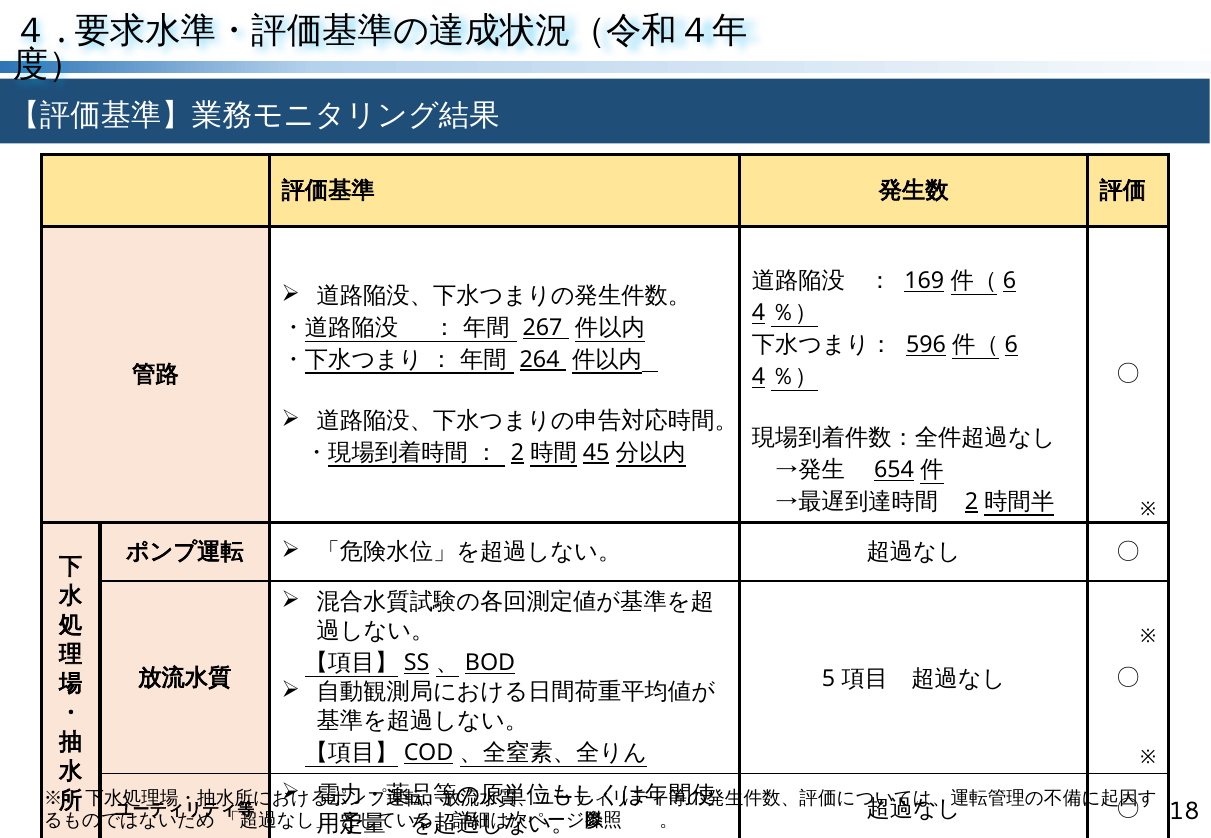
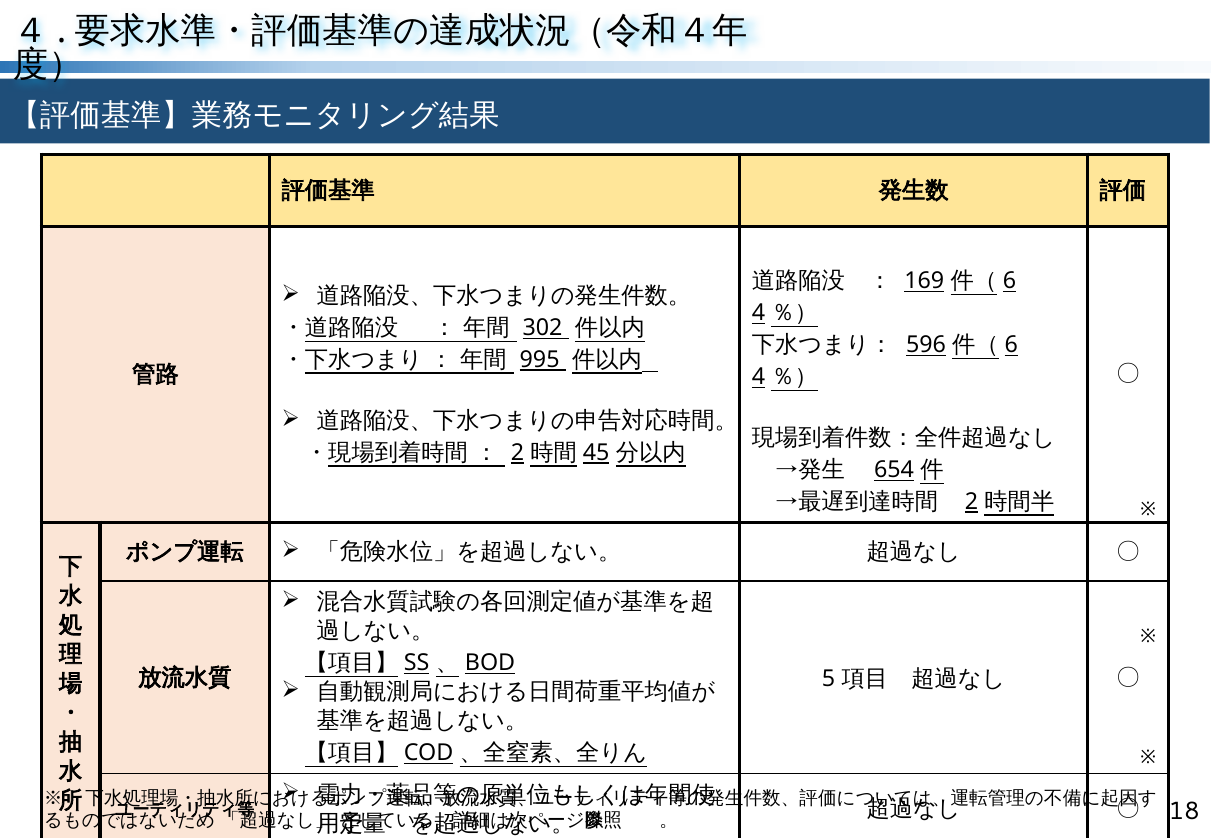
267: 267 -> 302
264: 264 -> 995
